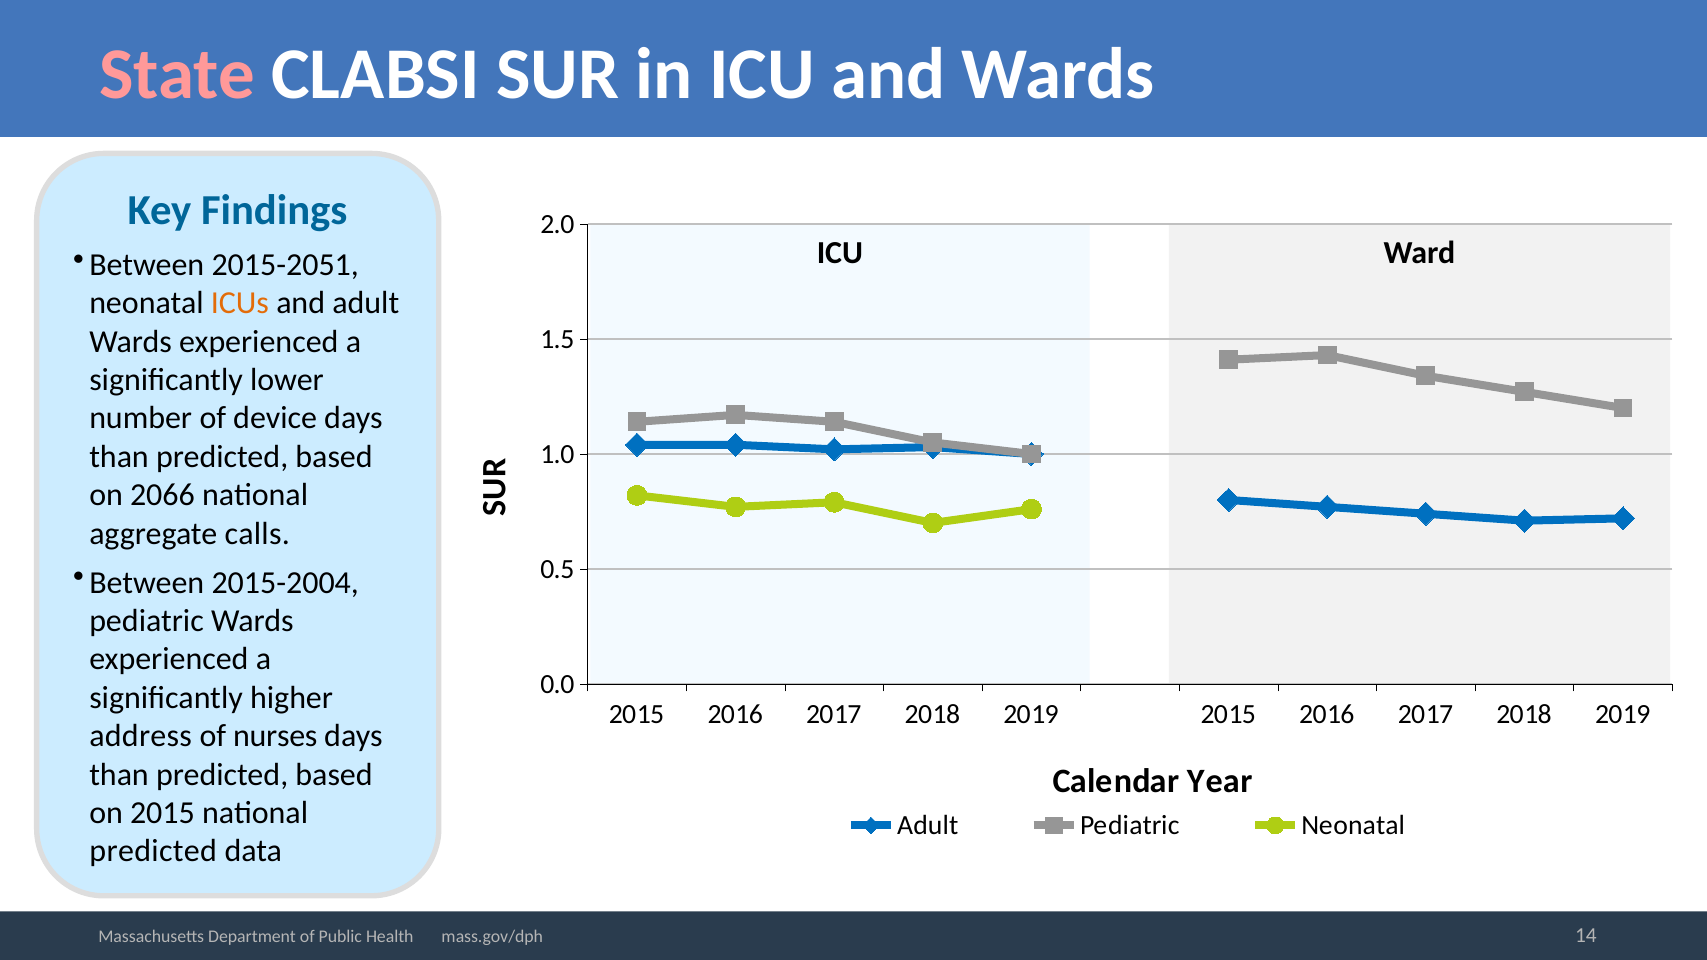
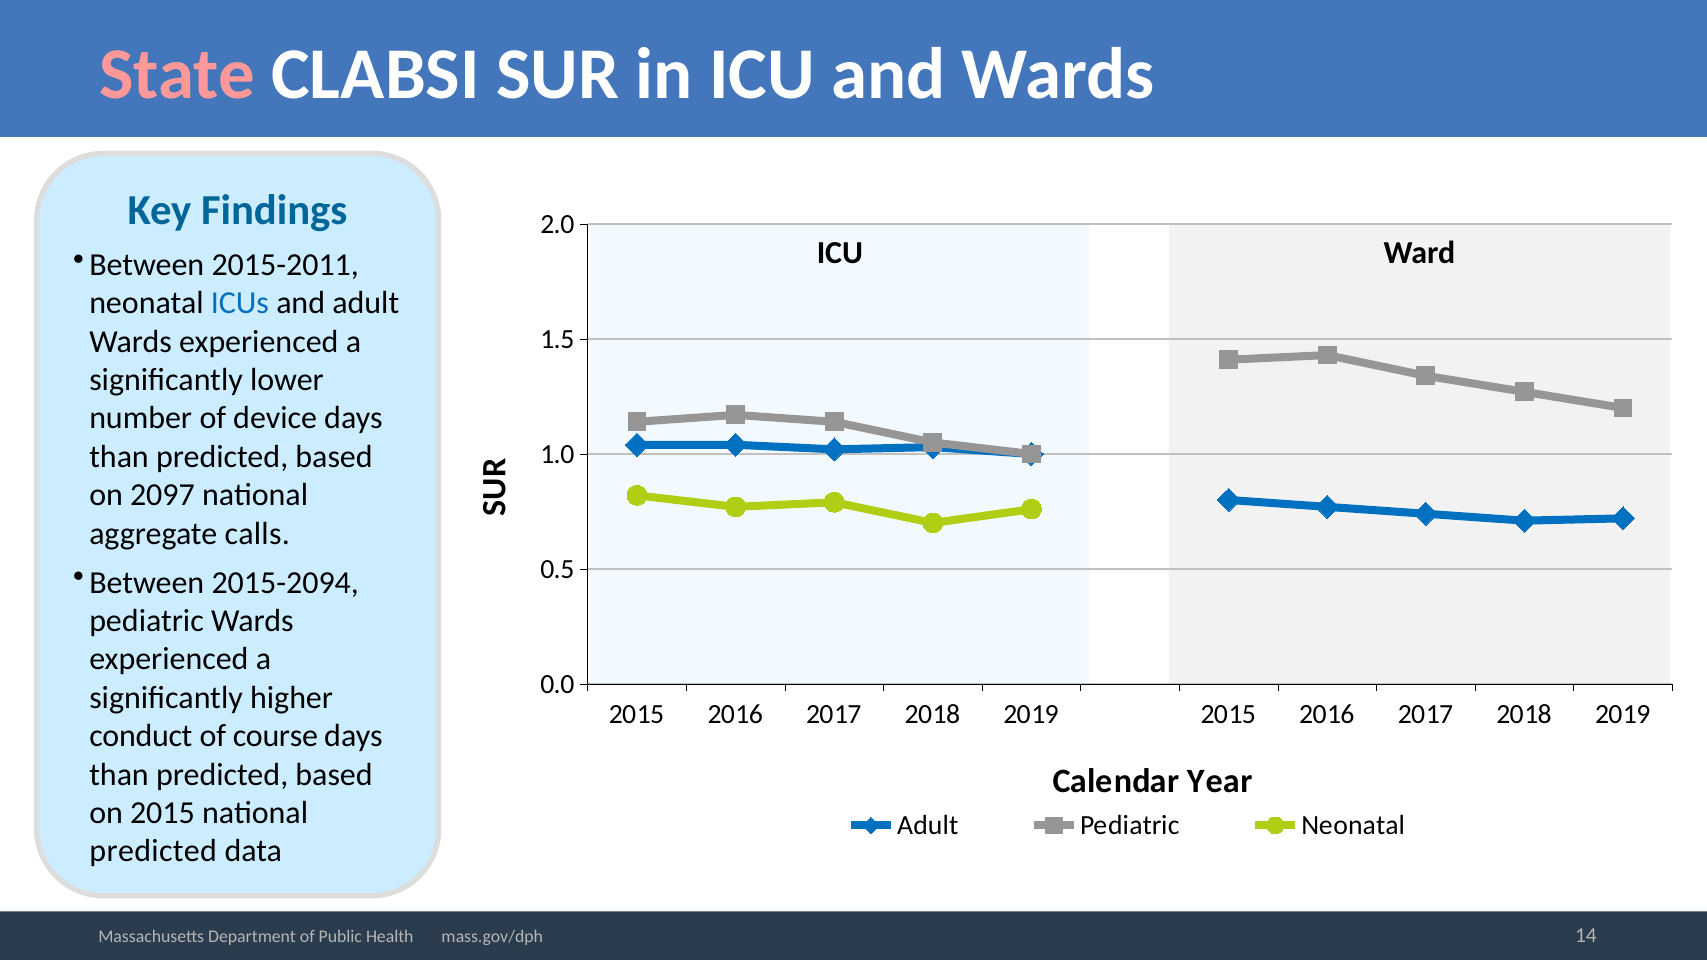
2015-2051: 2015-2051 -> 2015-2011
ICUs colour: orange -> blue
2066: 2066 -> 2097
2015-2004: 2015-2004 -> 2015-2094
address: address -> conduct
nurses: nurses -> course
